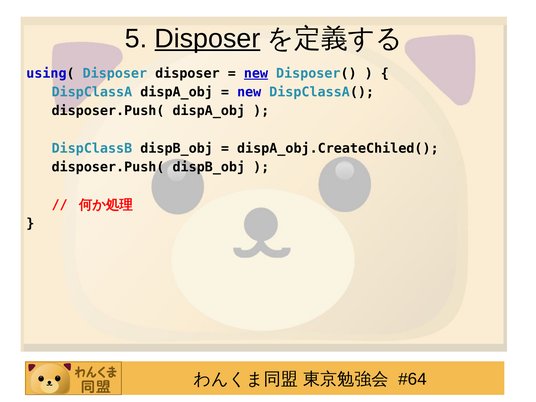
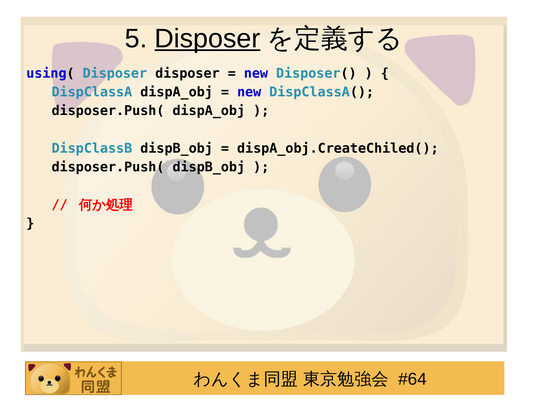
new at (256, 73) underline: present -> none
